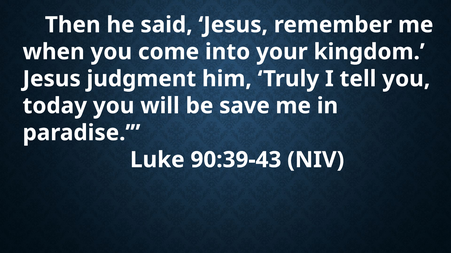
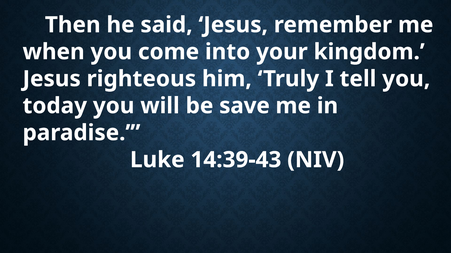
judgment: judgment -> righteous
90:39-43: 90:39-43 -> 14:39-43
